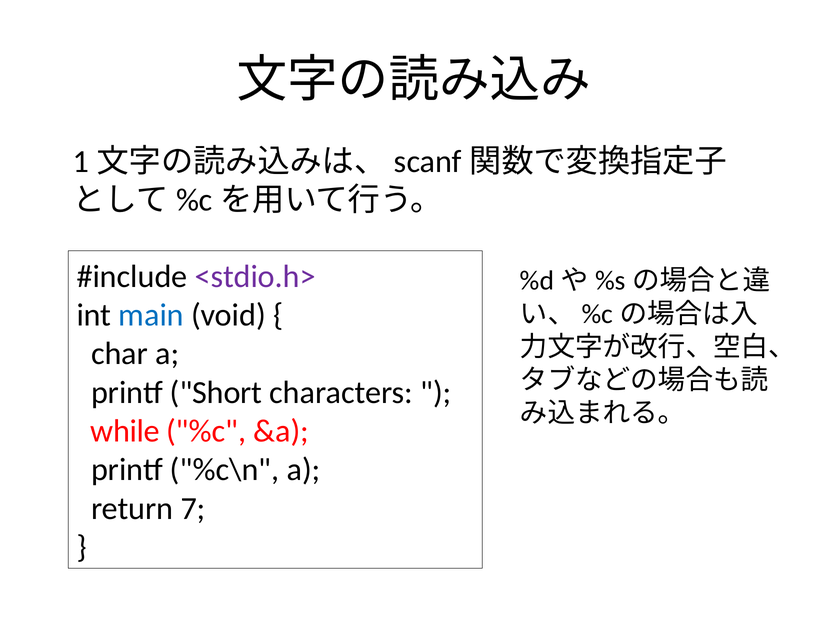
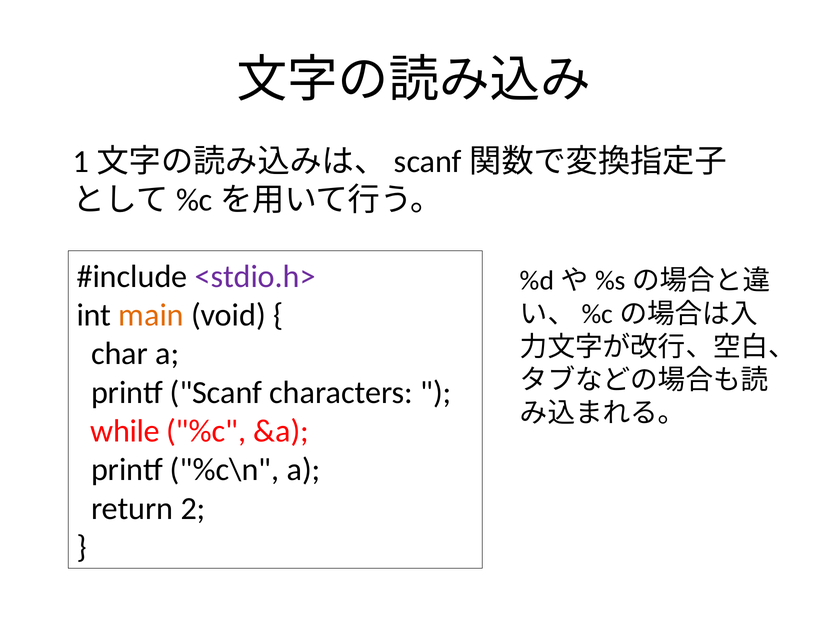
main colour: blue -> orange
Short: Short -> Scanf
7: 7 -> 2
